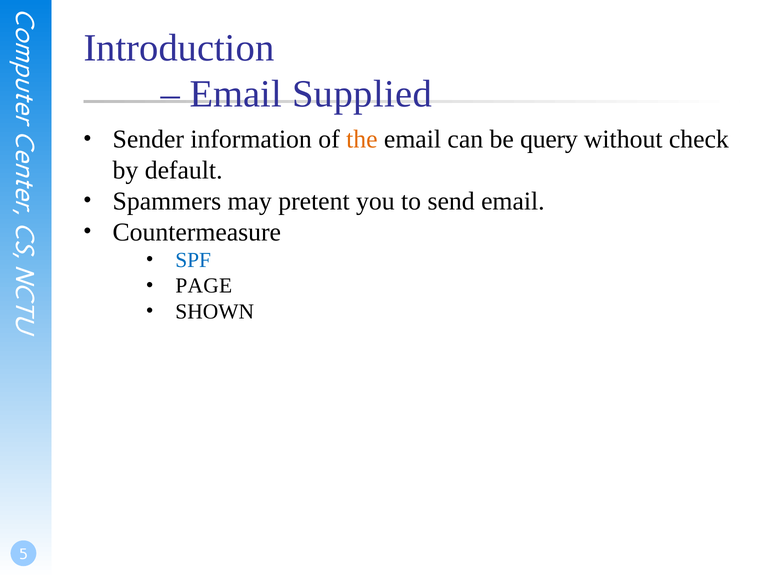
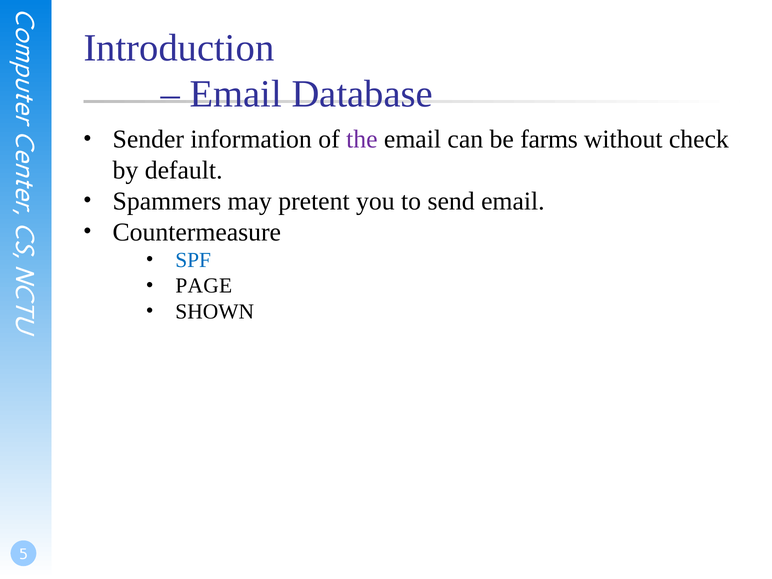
Supplied: Supplied -> Database
the colour: orange -> purple
query: query -> farms
